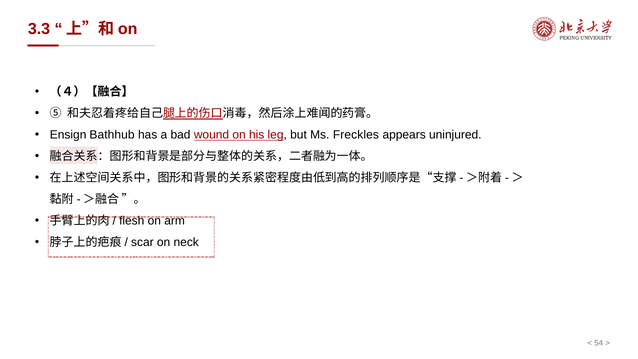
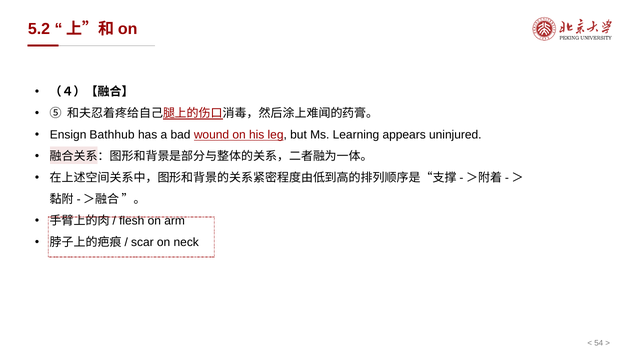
3.3: 3.3 -> 5.2
Freckles: Freckles -> Learning
